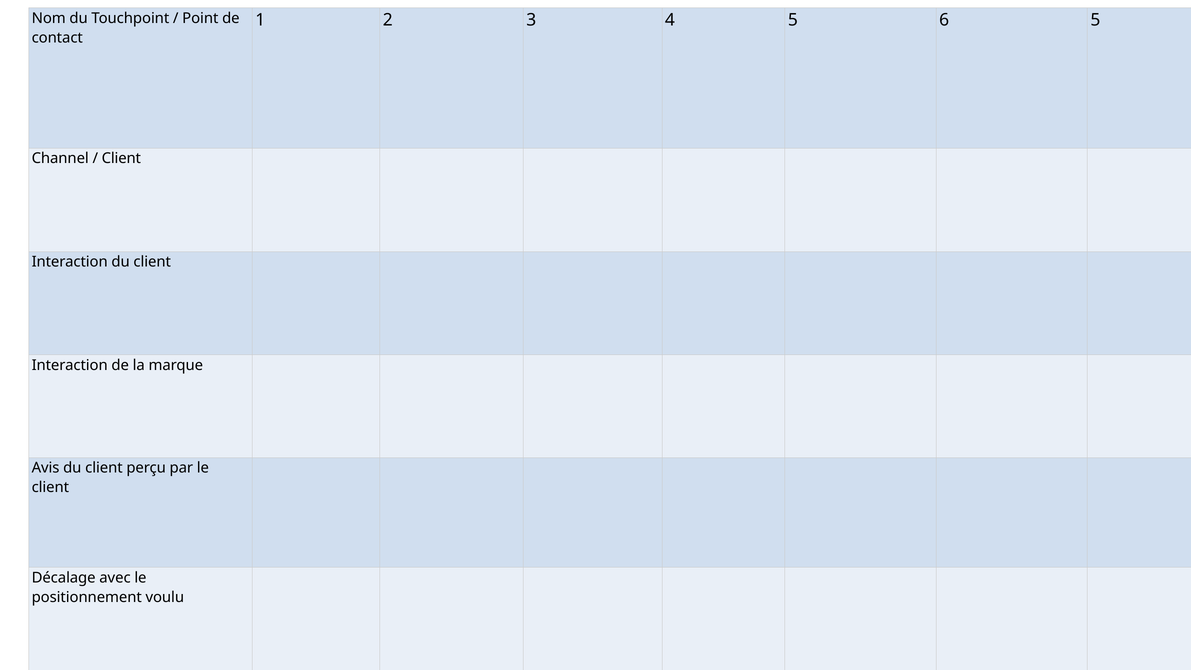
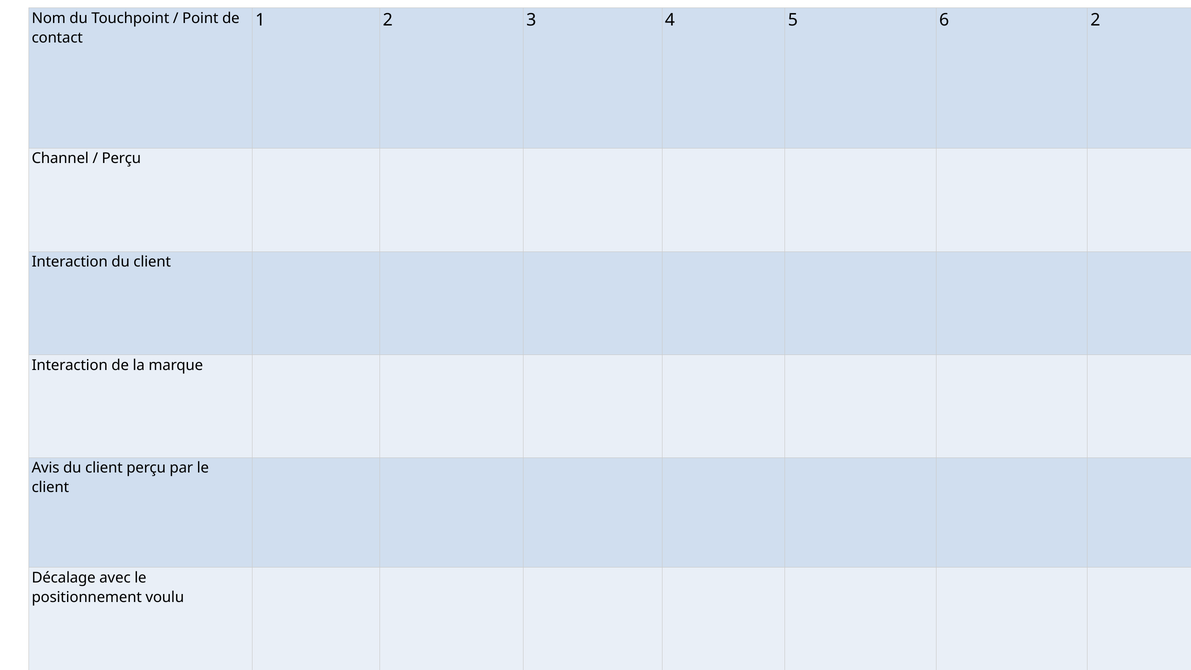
6 5: 5 -> 2
Client at (121, 159): Client -> Perçu
